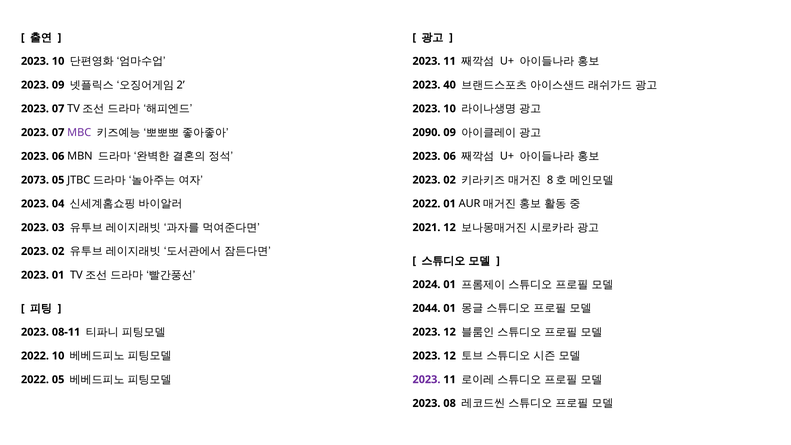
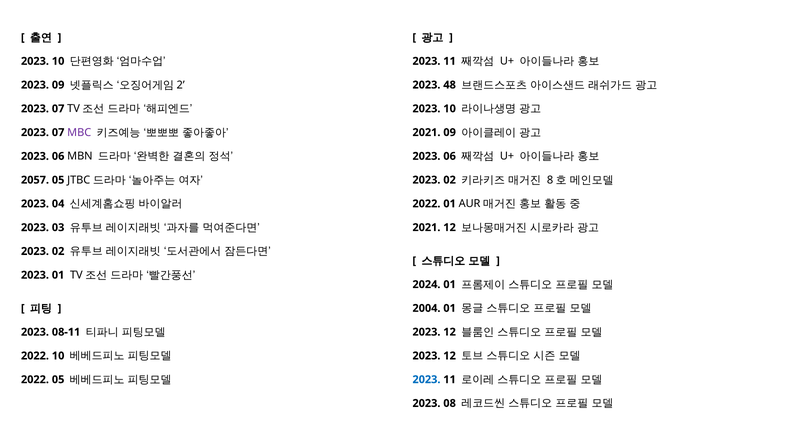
40: 40 -> 48
2090 at (426, 132): 2090 -> 2021
2073: 2073 -> 2057
2044: 2044 -> 2004
2023 at (426, 379) colour: purple -> blue
